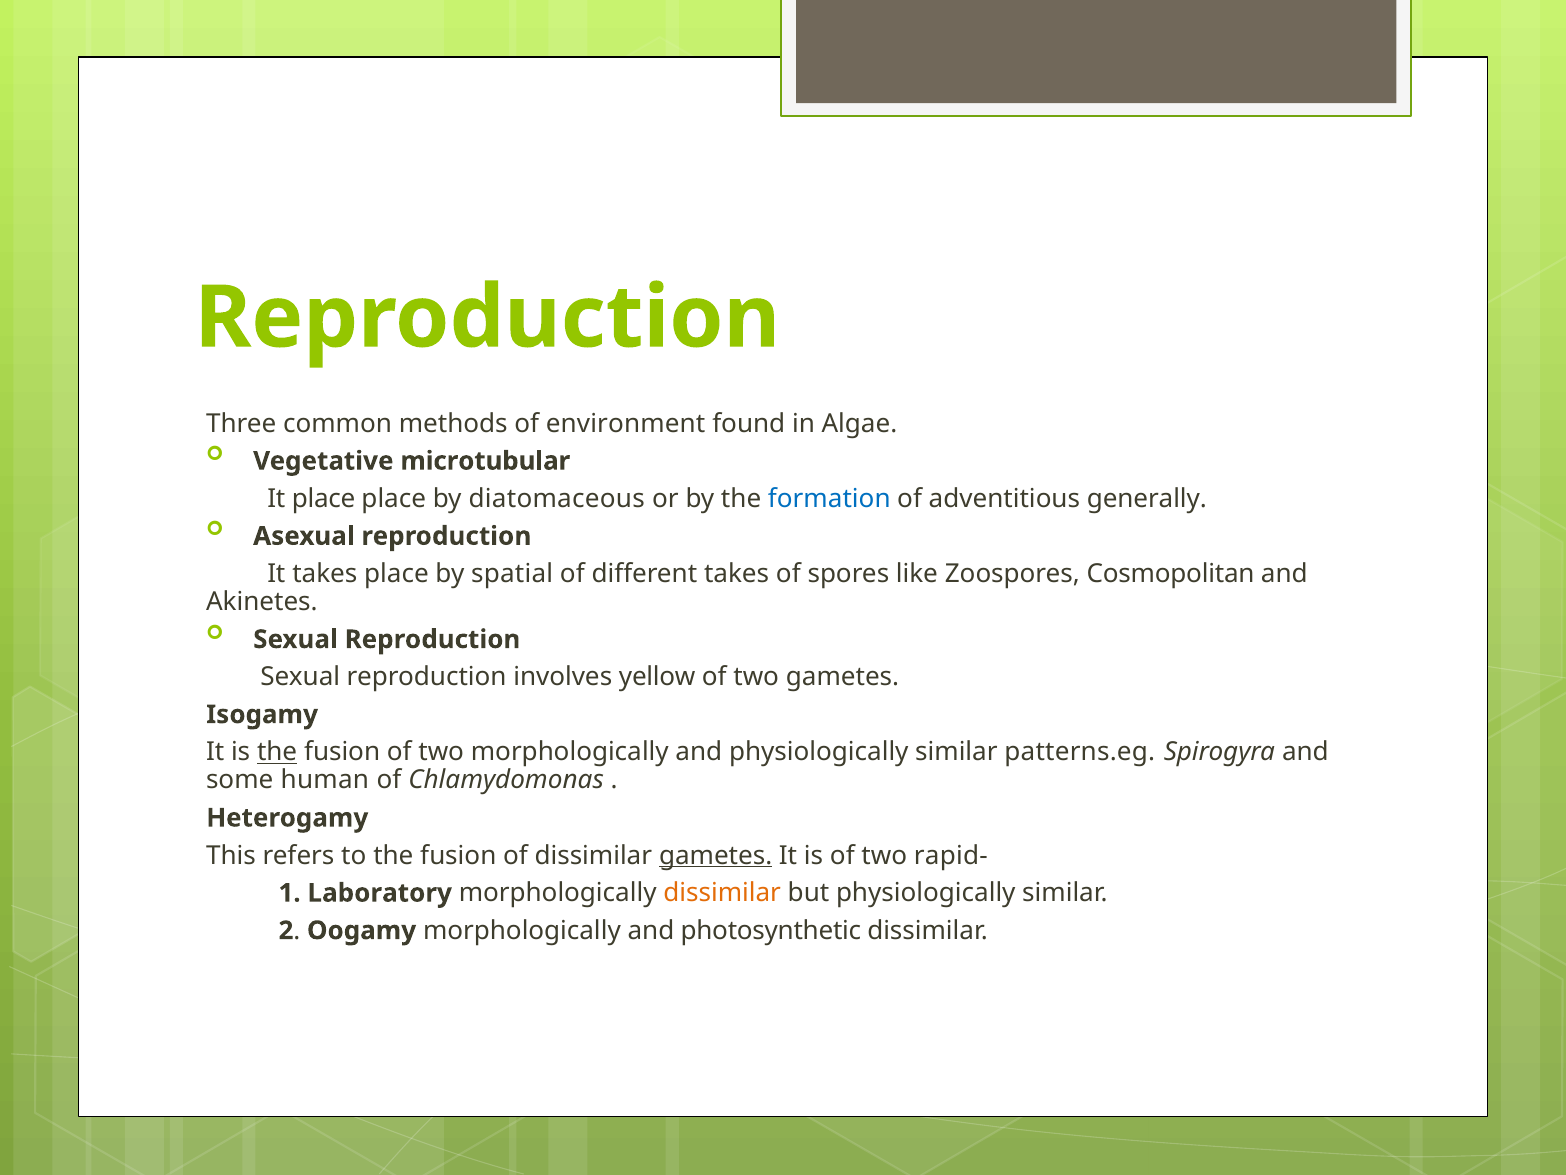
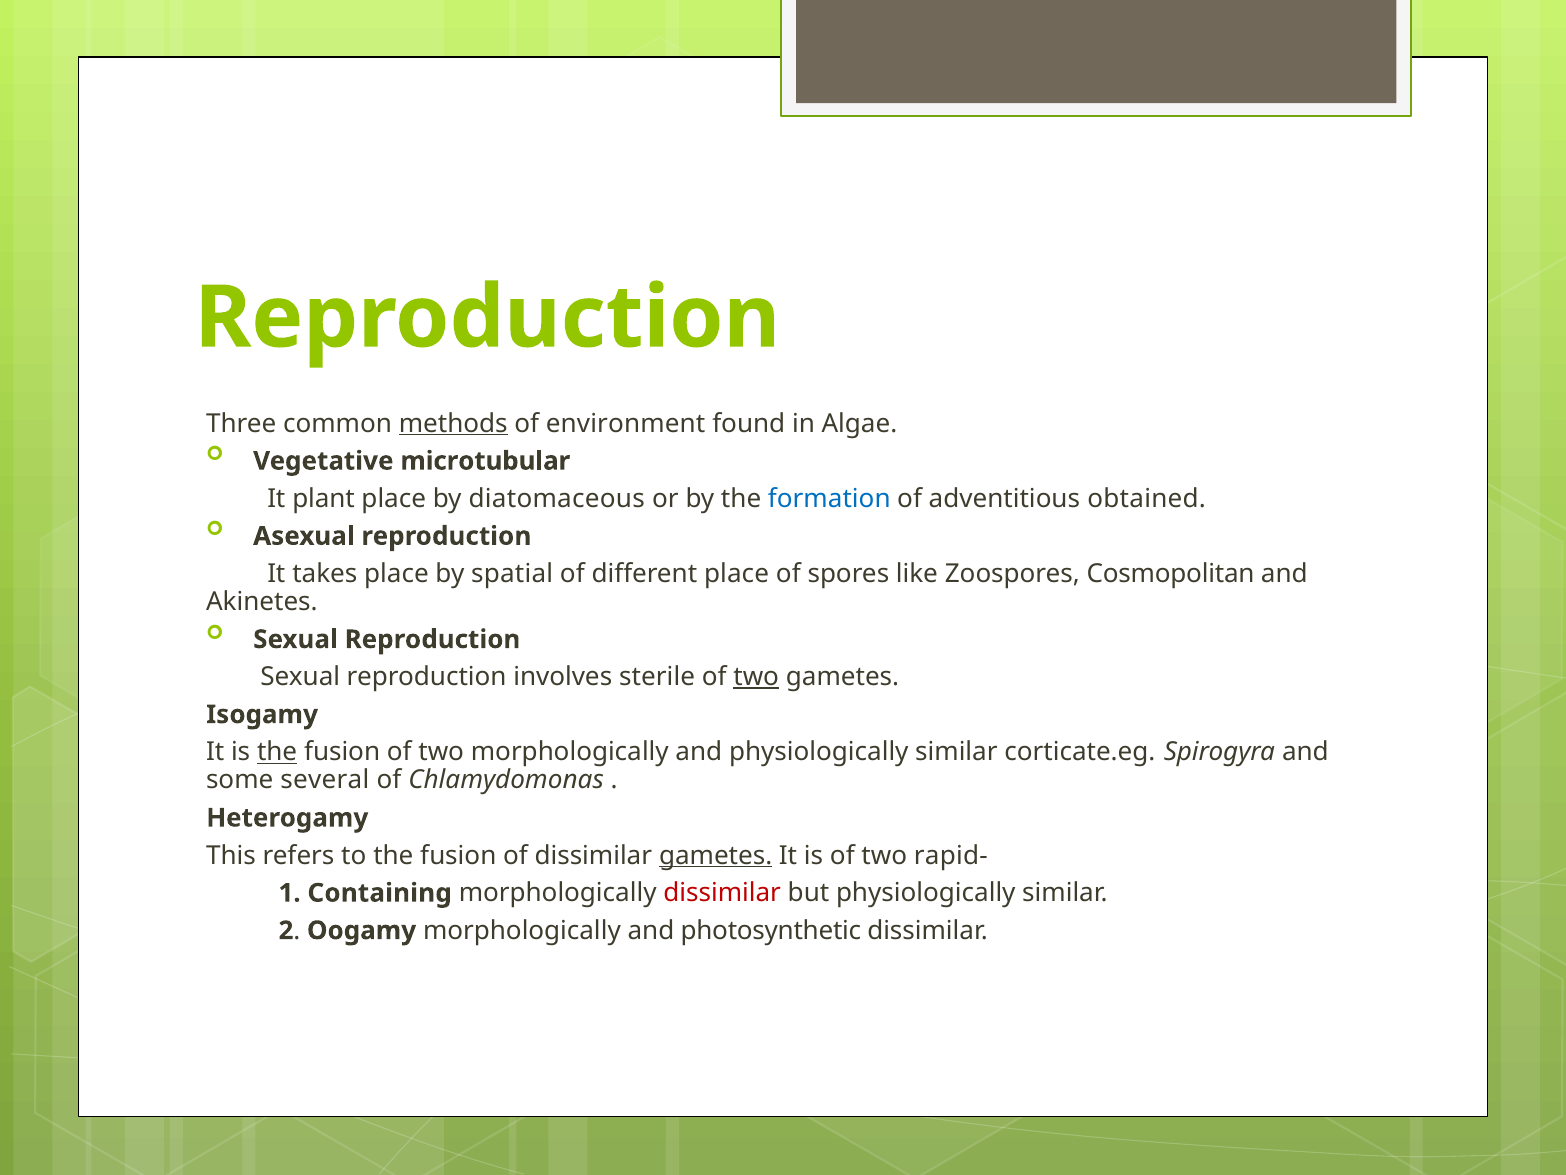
methods underline: none -> present
It place: place -> plant
generally: generally -> obtained
different takes: takes -> place
yellow: yellow -> sterile
two at (756, 677) underline: none -> present
patterns.eg: patterns.eg -> corticate.eg
human: human -> several
Laboratory: Laboratory -> Containing
dissimilar at (722, 893) colour: orange -> red
